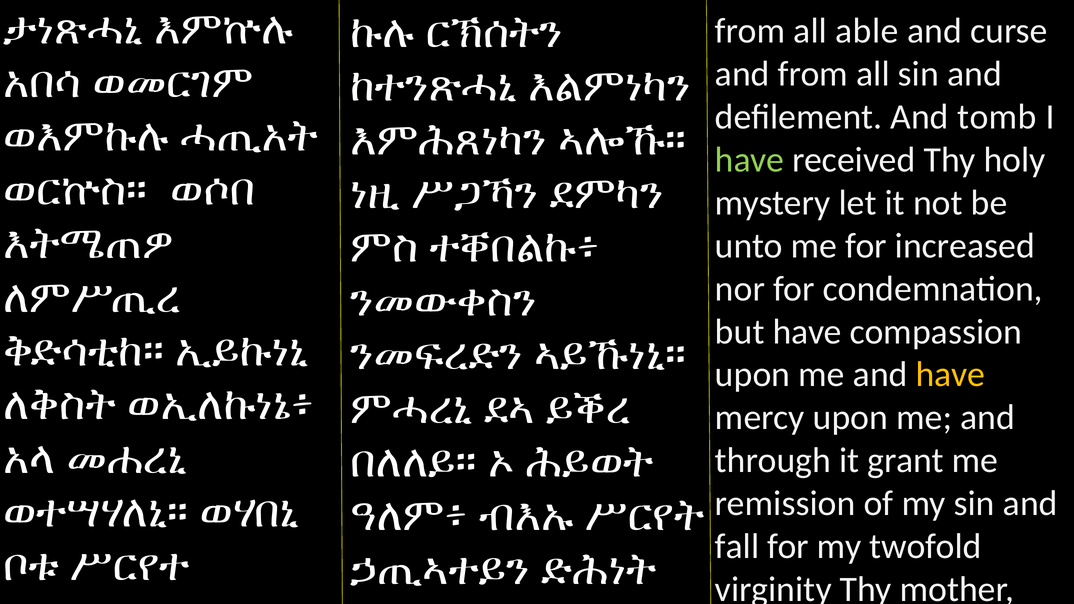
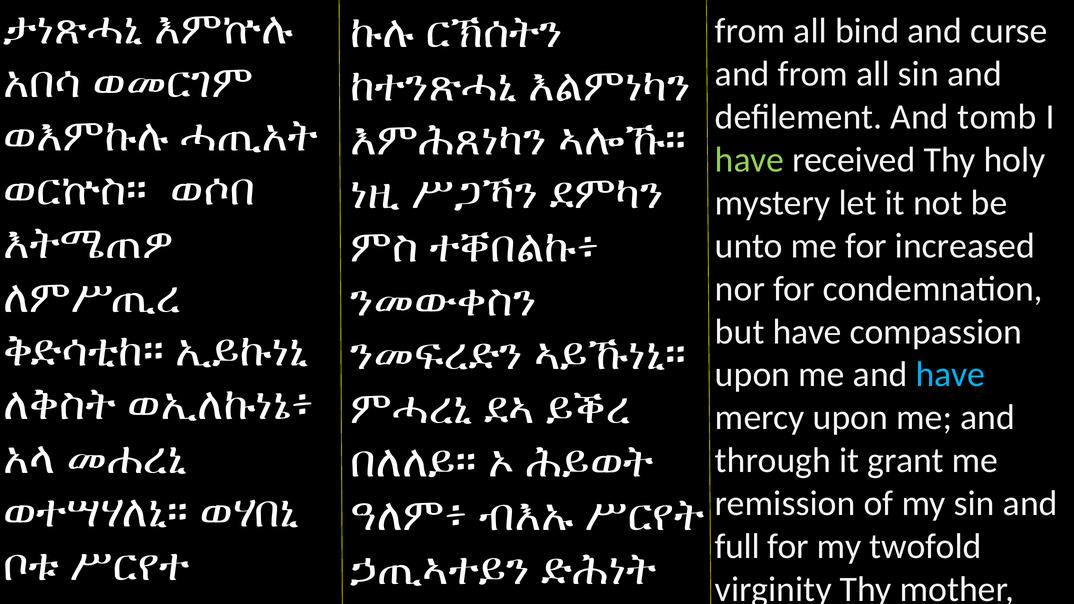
able: able -> bind
have at (950, 375) colour: yellow -> light blue
fall: fall -> full
